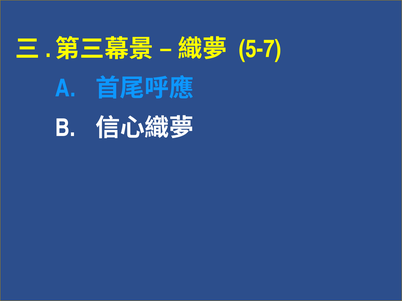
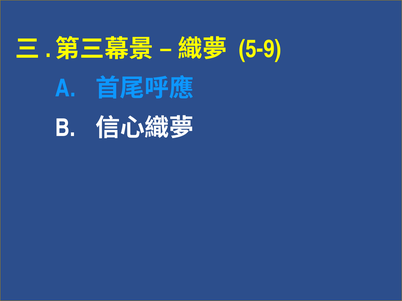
5-7: 5-7 -> 5-9
